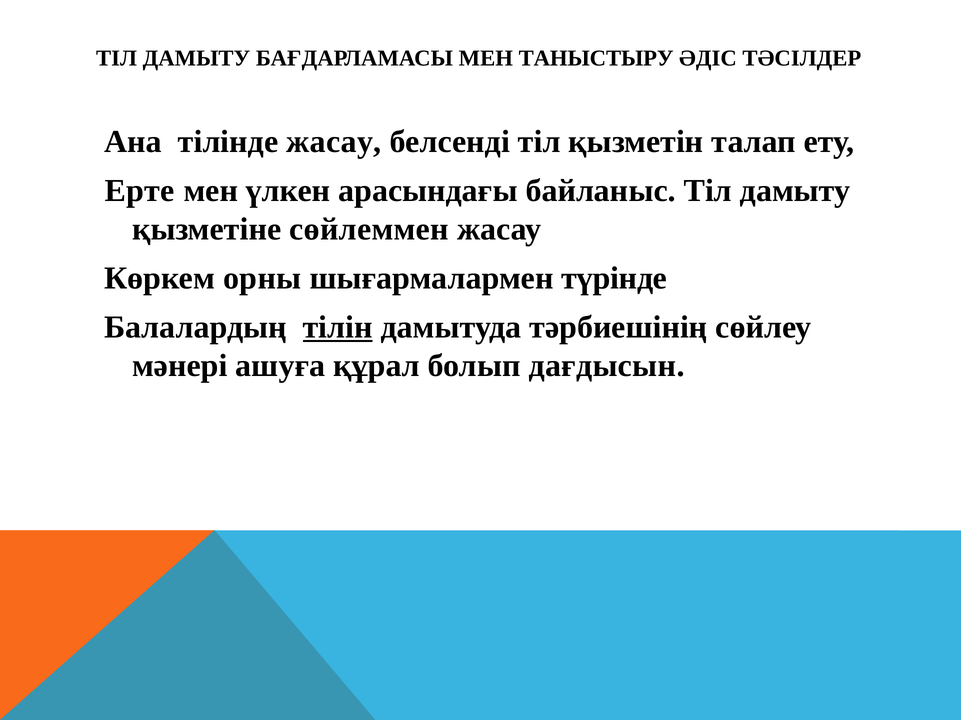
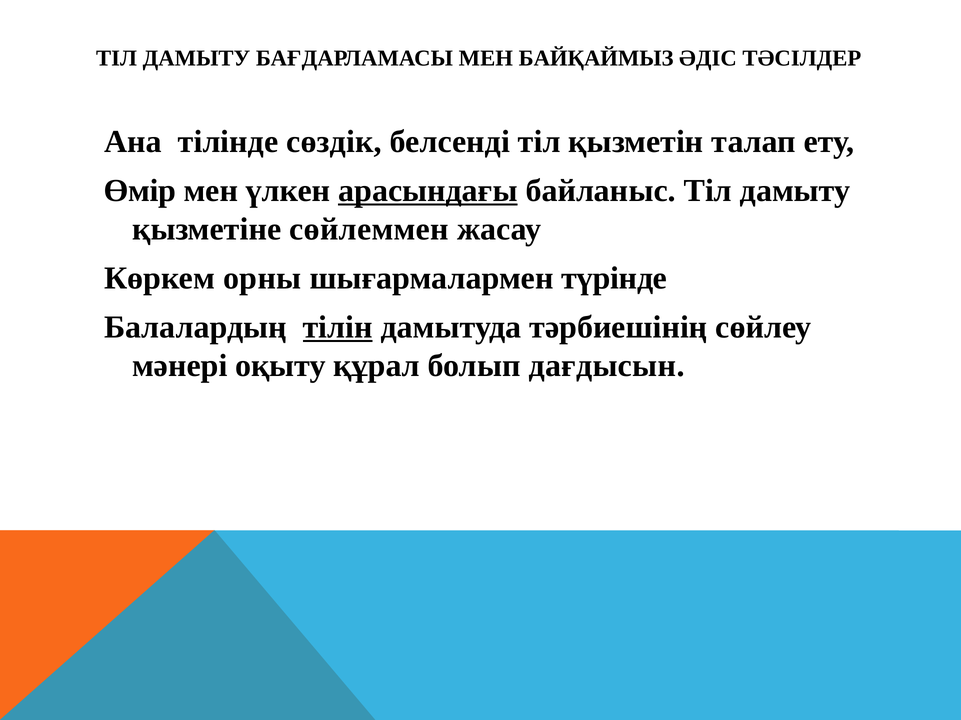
ТАНЫСТЫРУ: ТАНЫСТЫРУ -> БАЙҚАЙМЫЗ
тілінде жасау: жасау -> сөздік
Ерте: Ерте -> Өмір
арасындағы underline: none -> present
ашуға: ашуға -> оқыту
